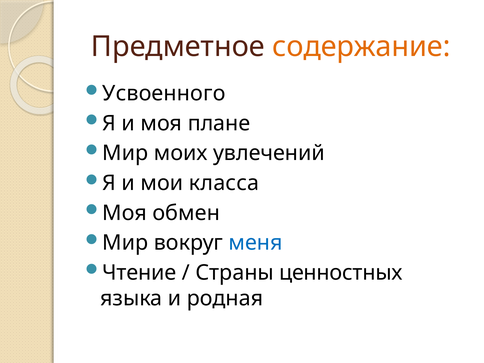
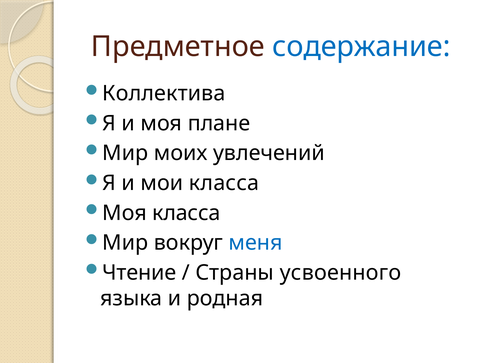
содержание colour: orange -> blue
Усвоенного: Усвоенного -> Коллектива
Моя обмен: обмен -> класса
ценностных: ценностных -> усвоенного
